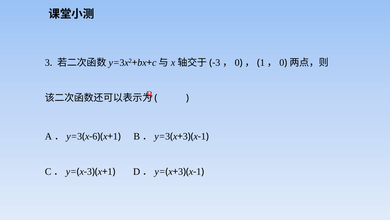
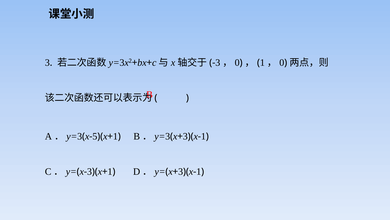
6: 6 -> 5
